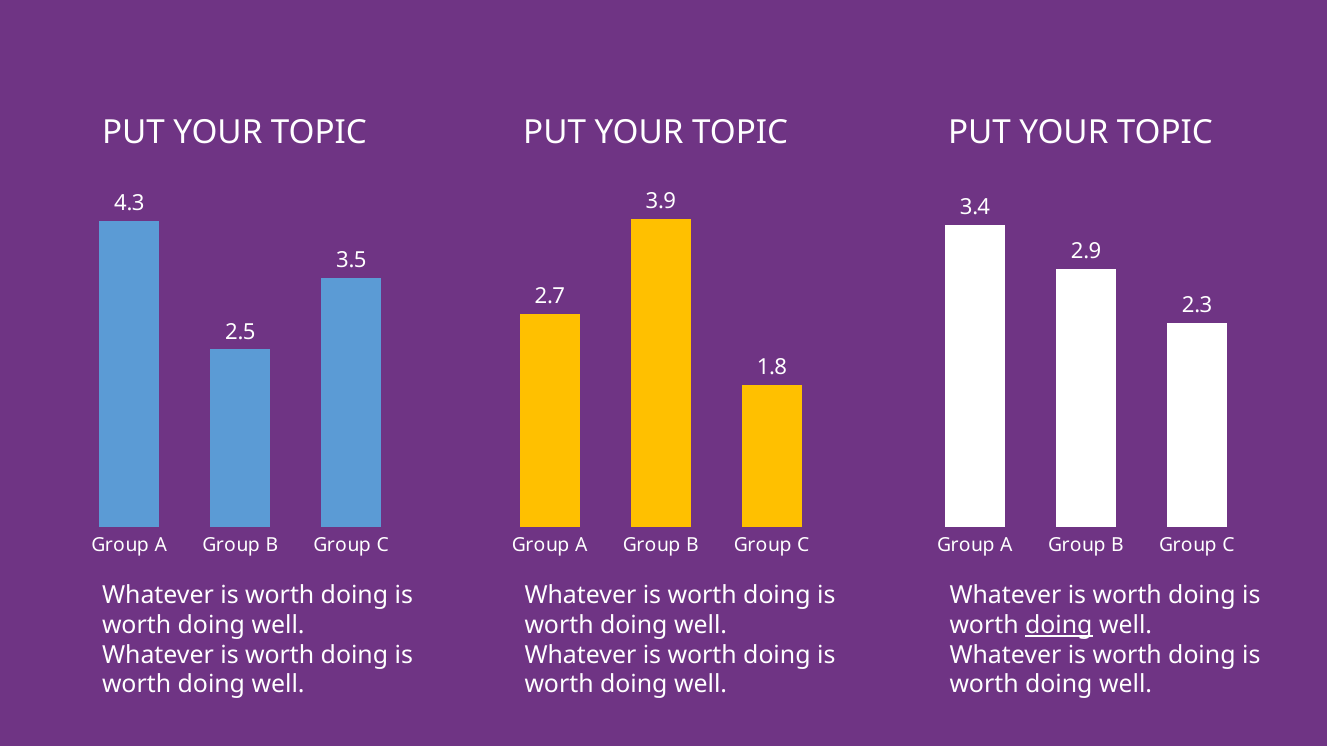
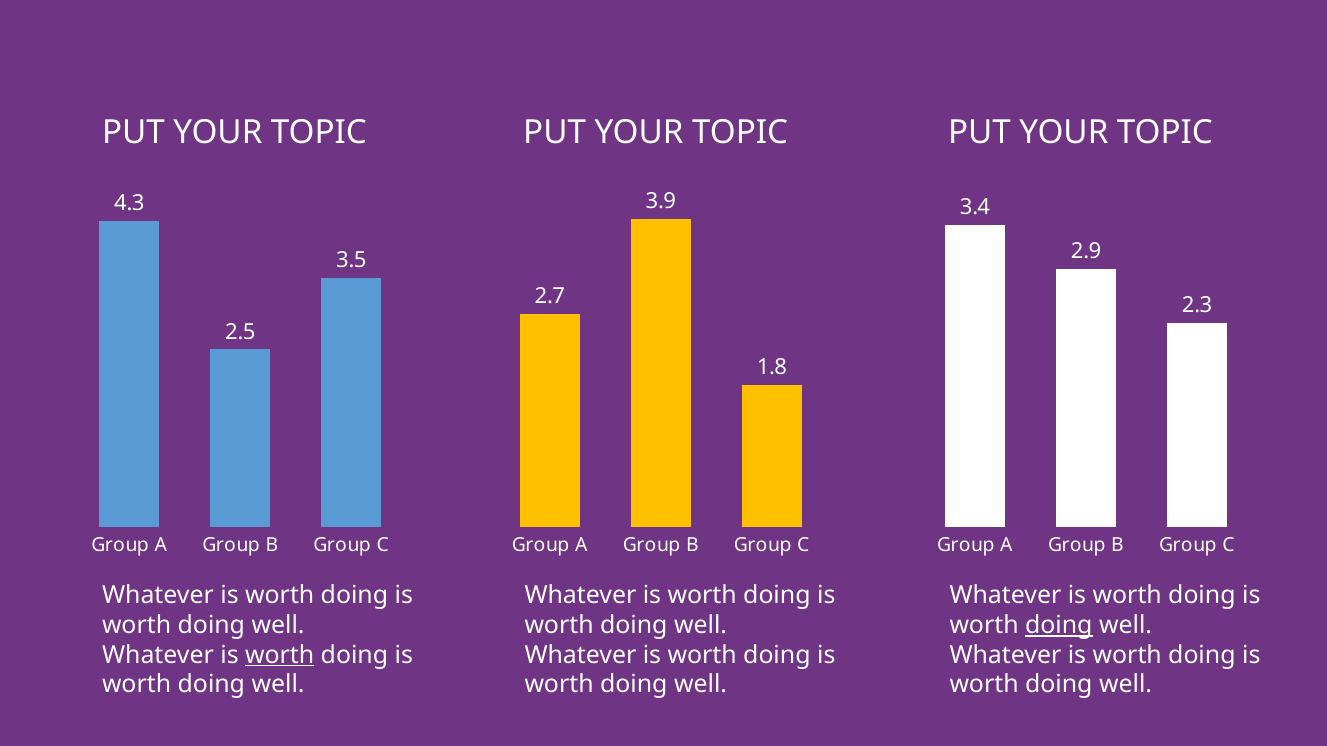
worth at (280, 655) underline: none -> present
